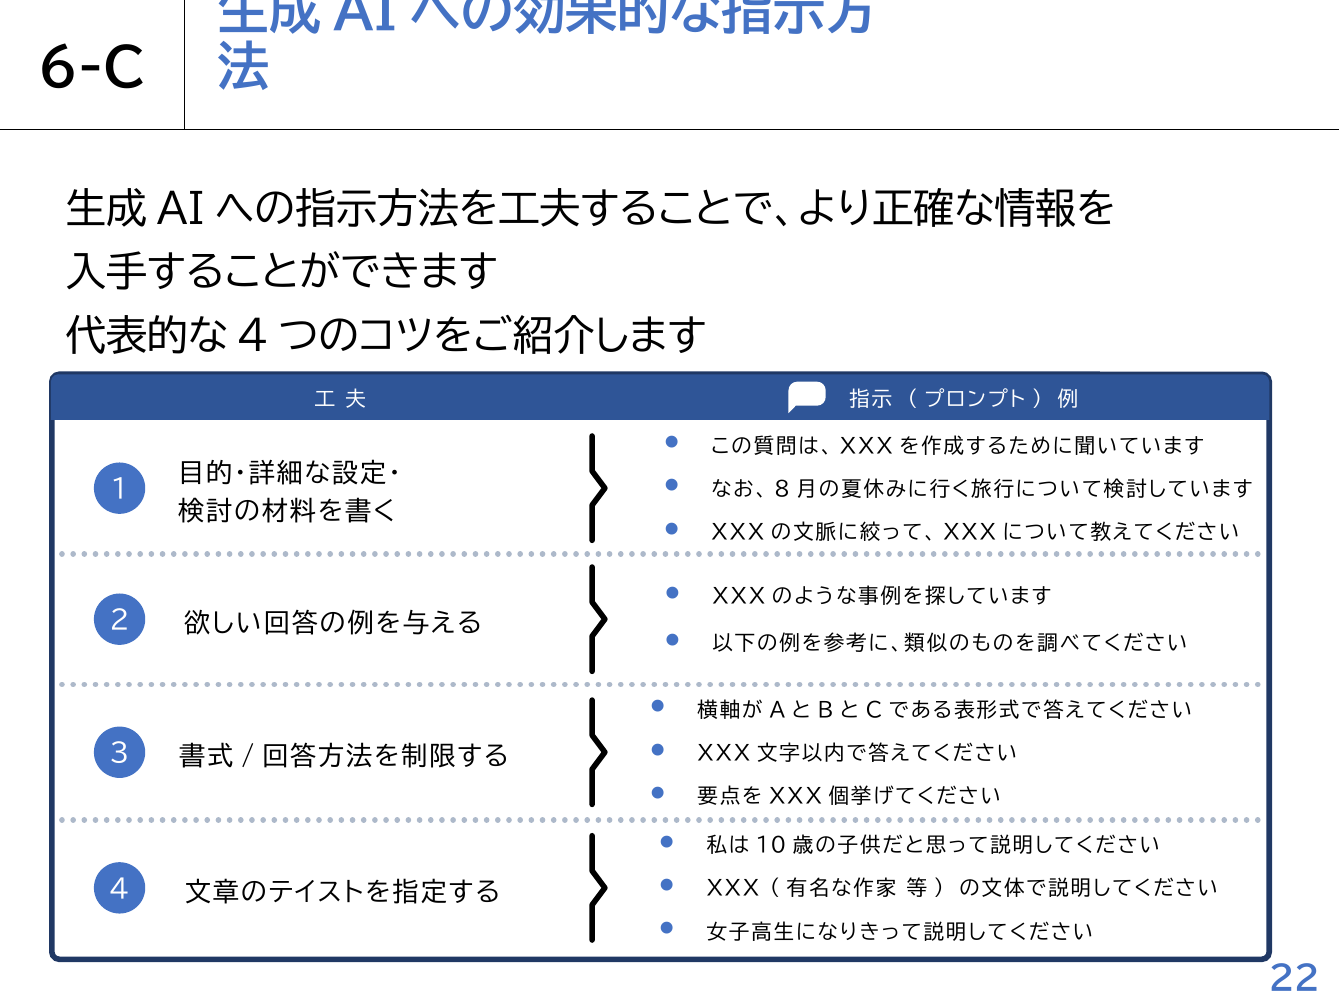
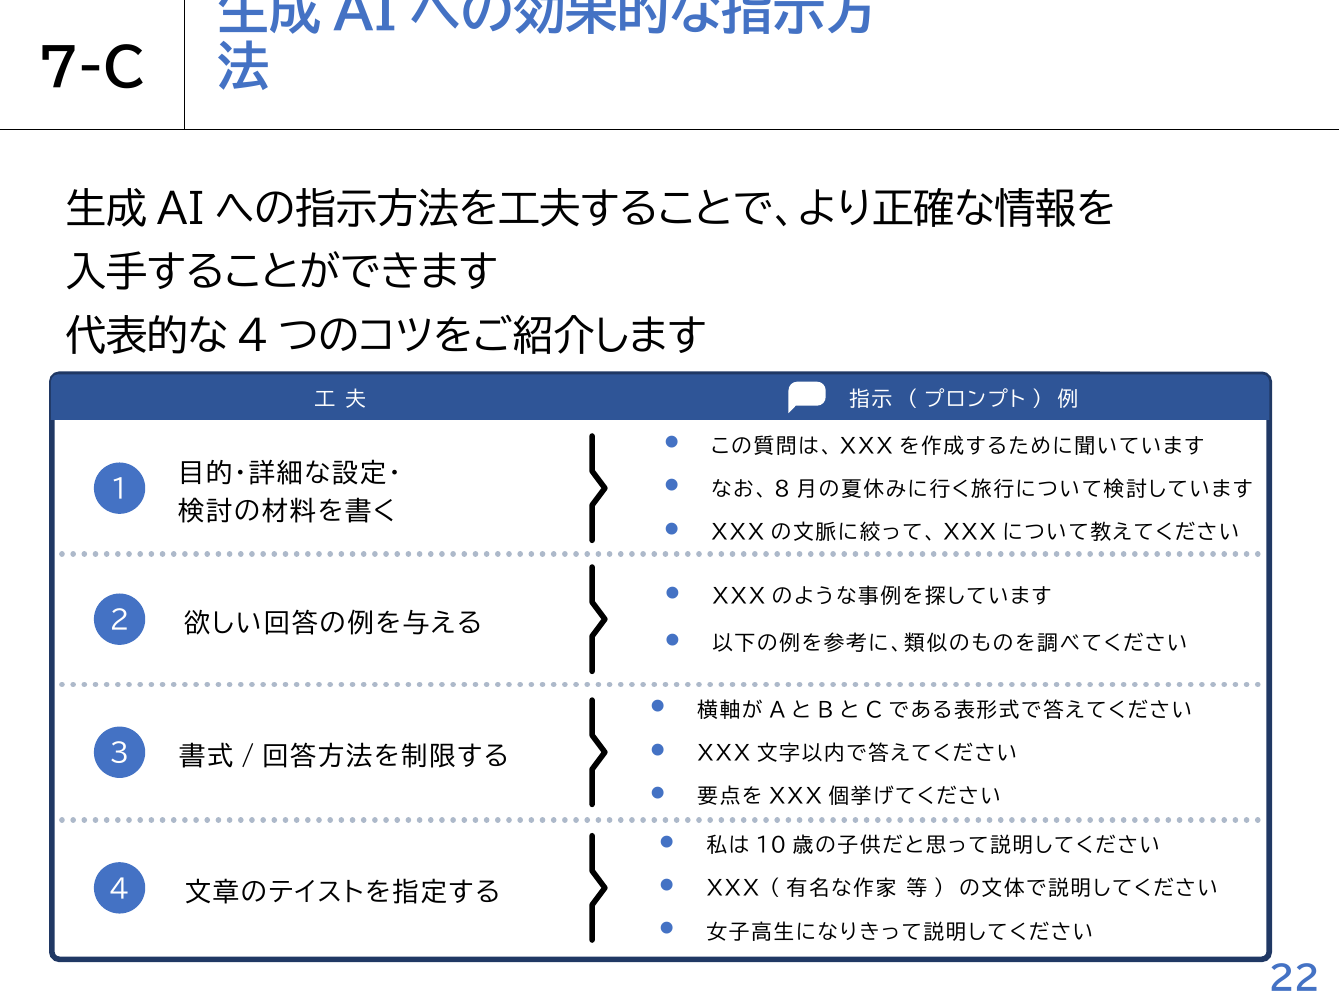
6-C: 6-C -> 7-C
